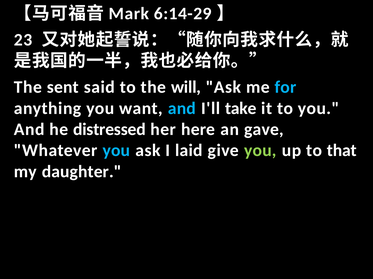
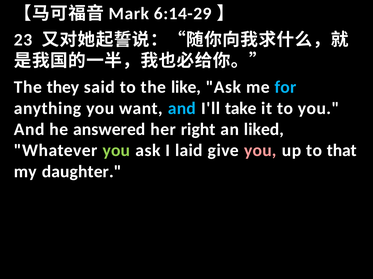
sent: sent -> they
will: will -> like
distressed: distressed -> answered
here: here -> right
gave: gave -> liked
you at (116, 151) colour: light blue -> light green
you at (260, 151) colour: light green -> pink
